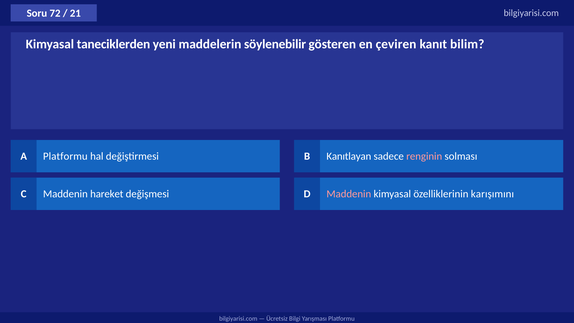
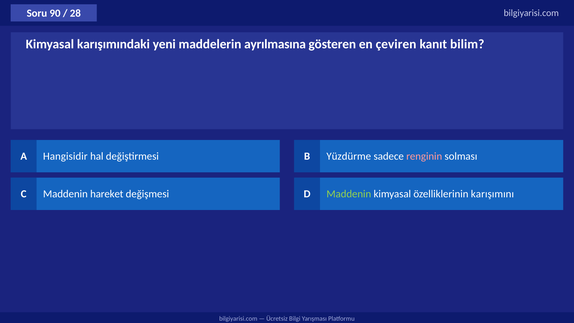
72: 72 -> 90
21: 21 -> 28
taneciklerden: taneciklerden -> karışımındaki
söylenebilir: söylenebilir -> ayrılmasına
A Platformu: Platformu -> Hangisidir
Kanıtlayan: Kanıtlayan -> Yüzdürme
Maddenin at (349, 194) colour: pink -> light green
